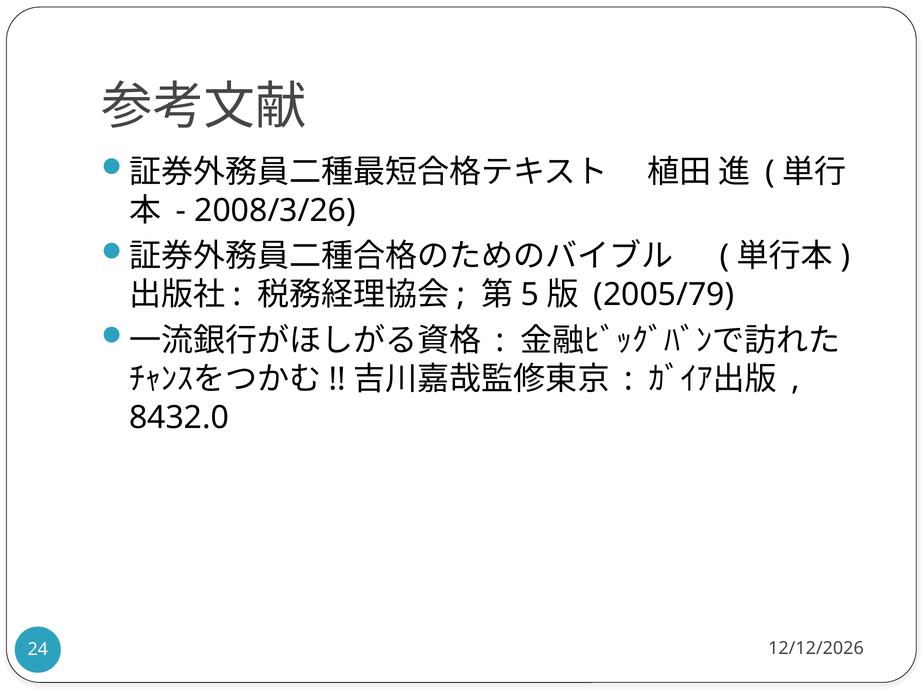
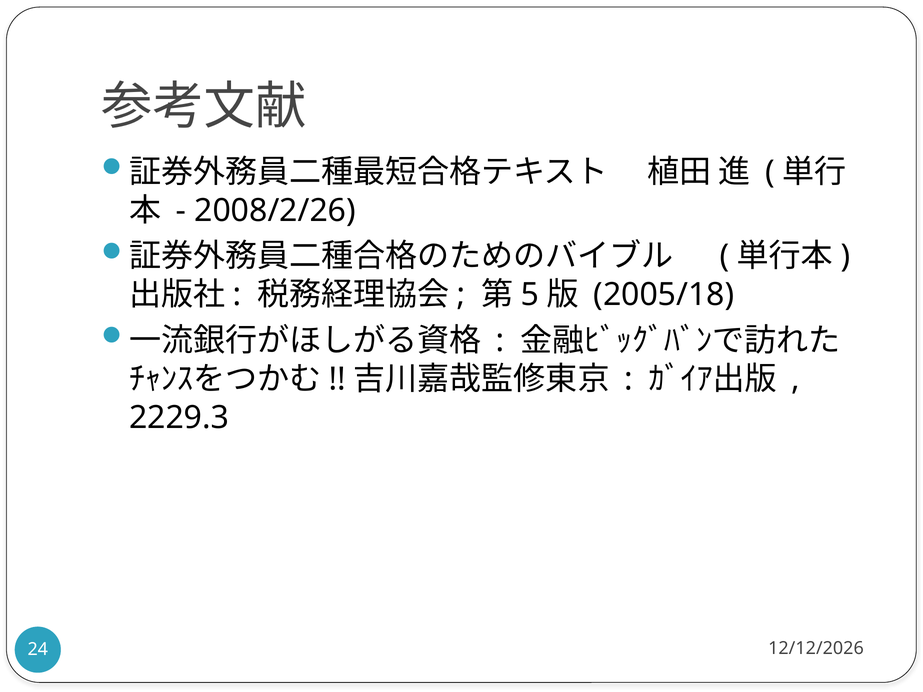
2008/3/26: 2008/3/26 -> 2008/2/26
2005/79: 2005/79 -> 2005/18
8432.0: 8432.0 -> 2229.3
